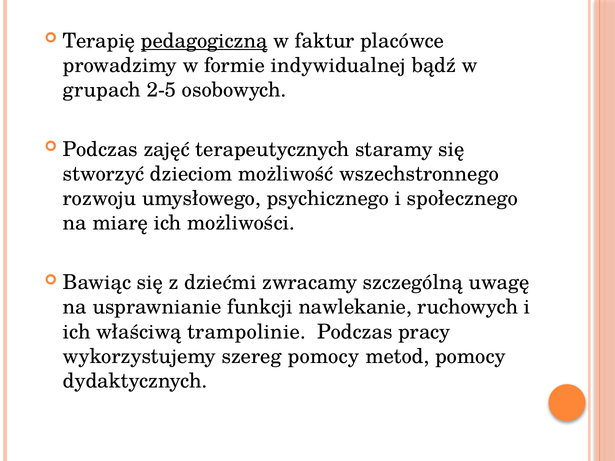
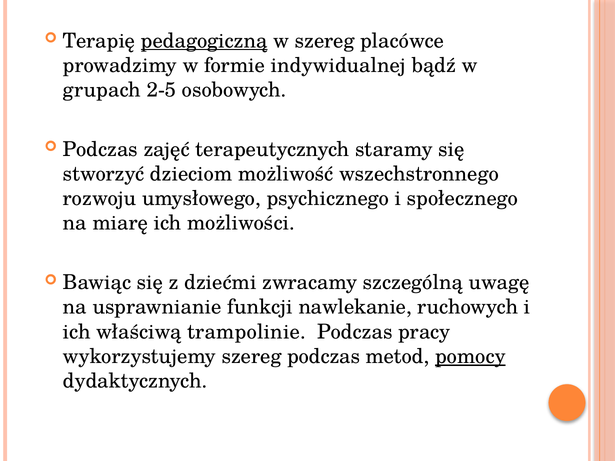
w faktur: faktur -> szereg
szereg pomocy: pomocy -> podczas
pomocy at (470, 357) underline: none -> present
